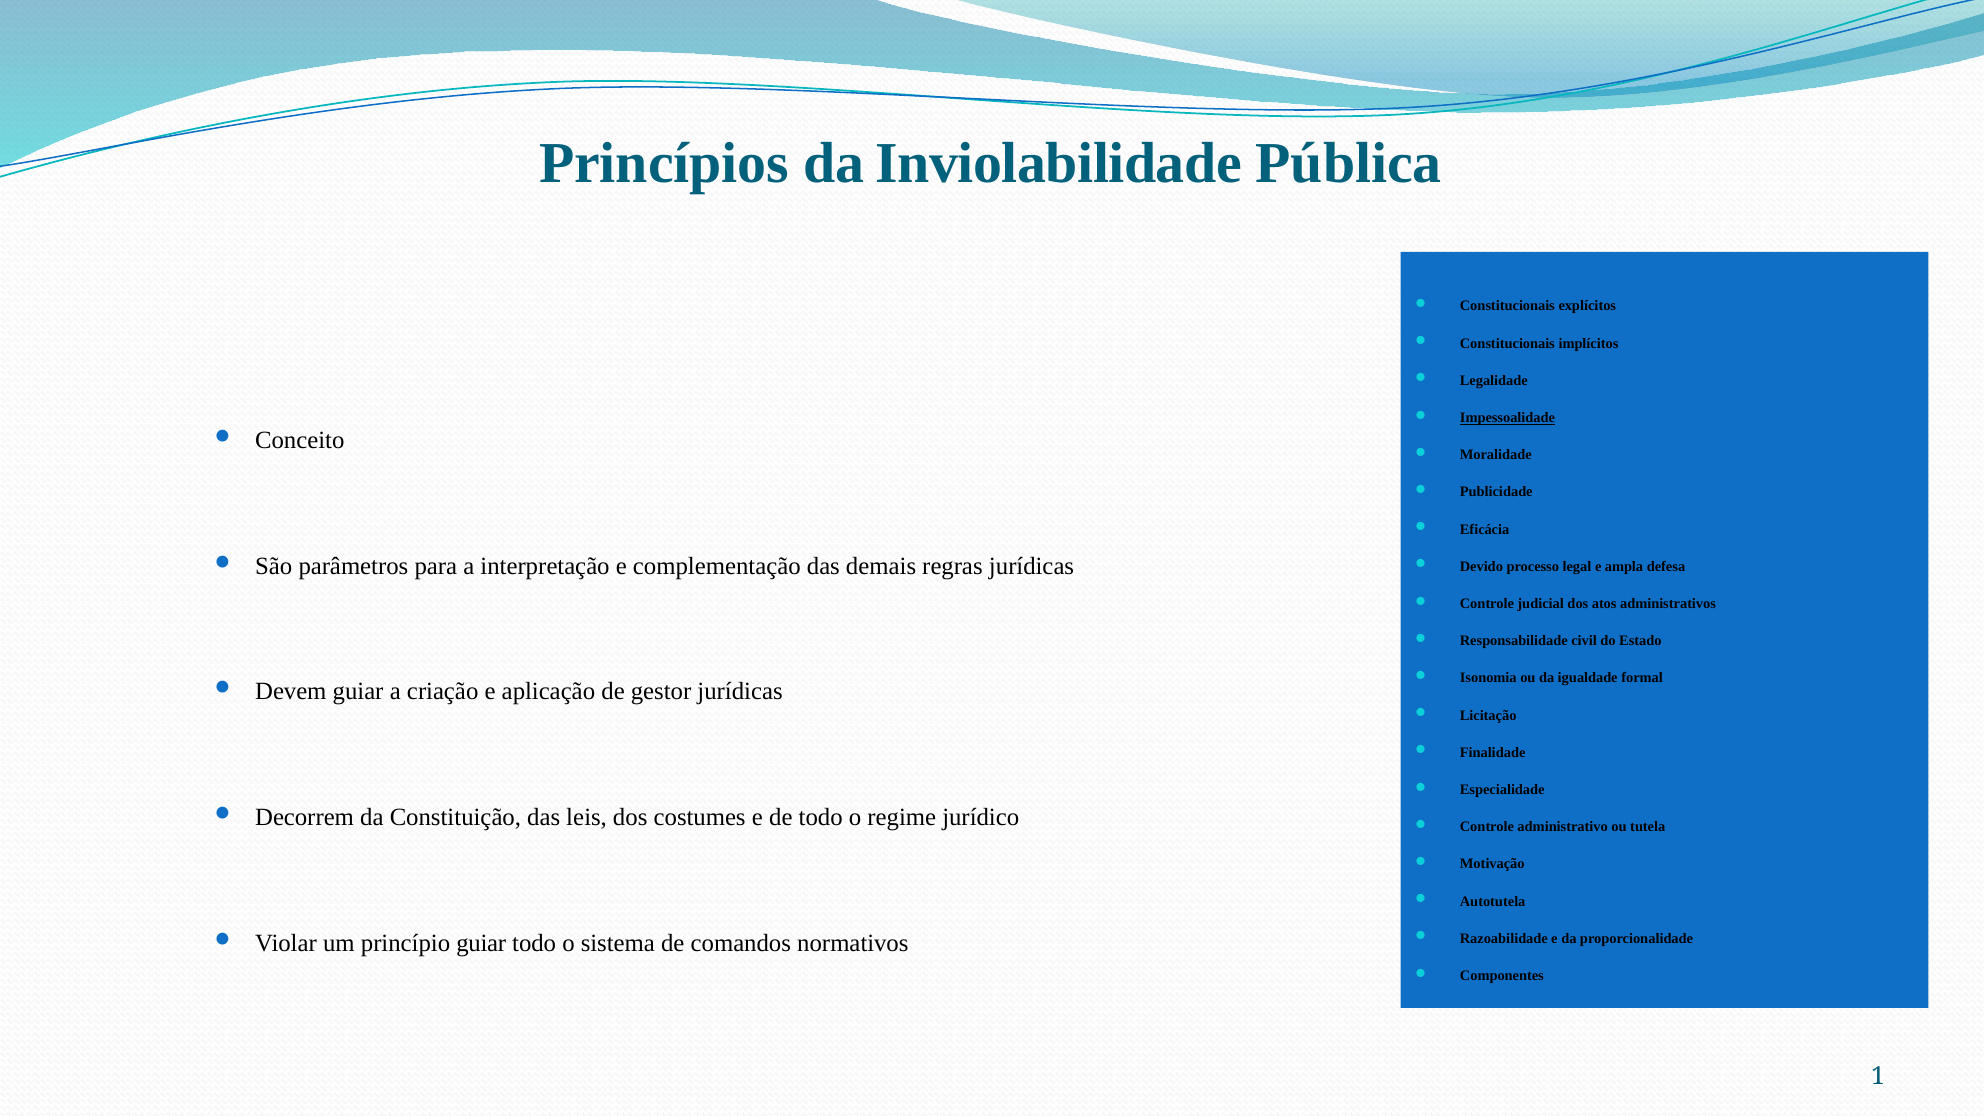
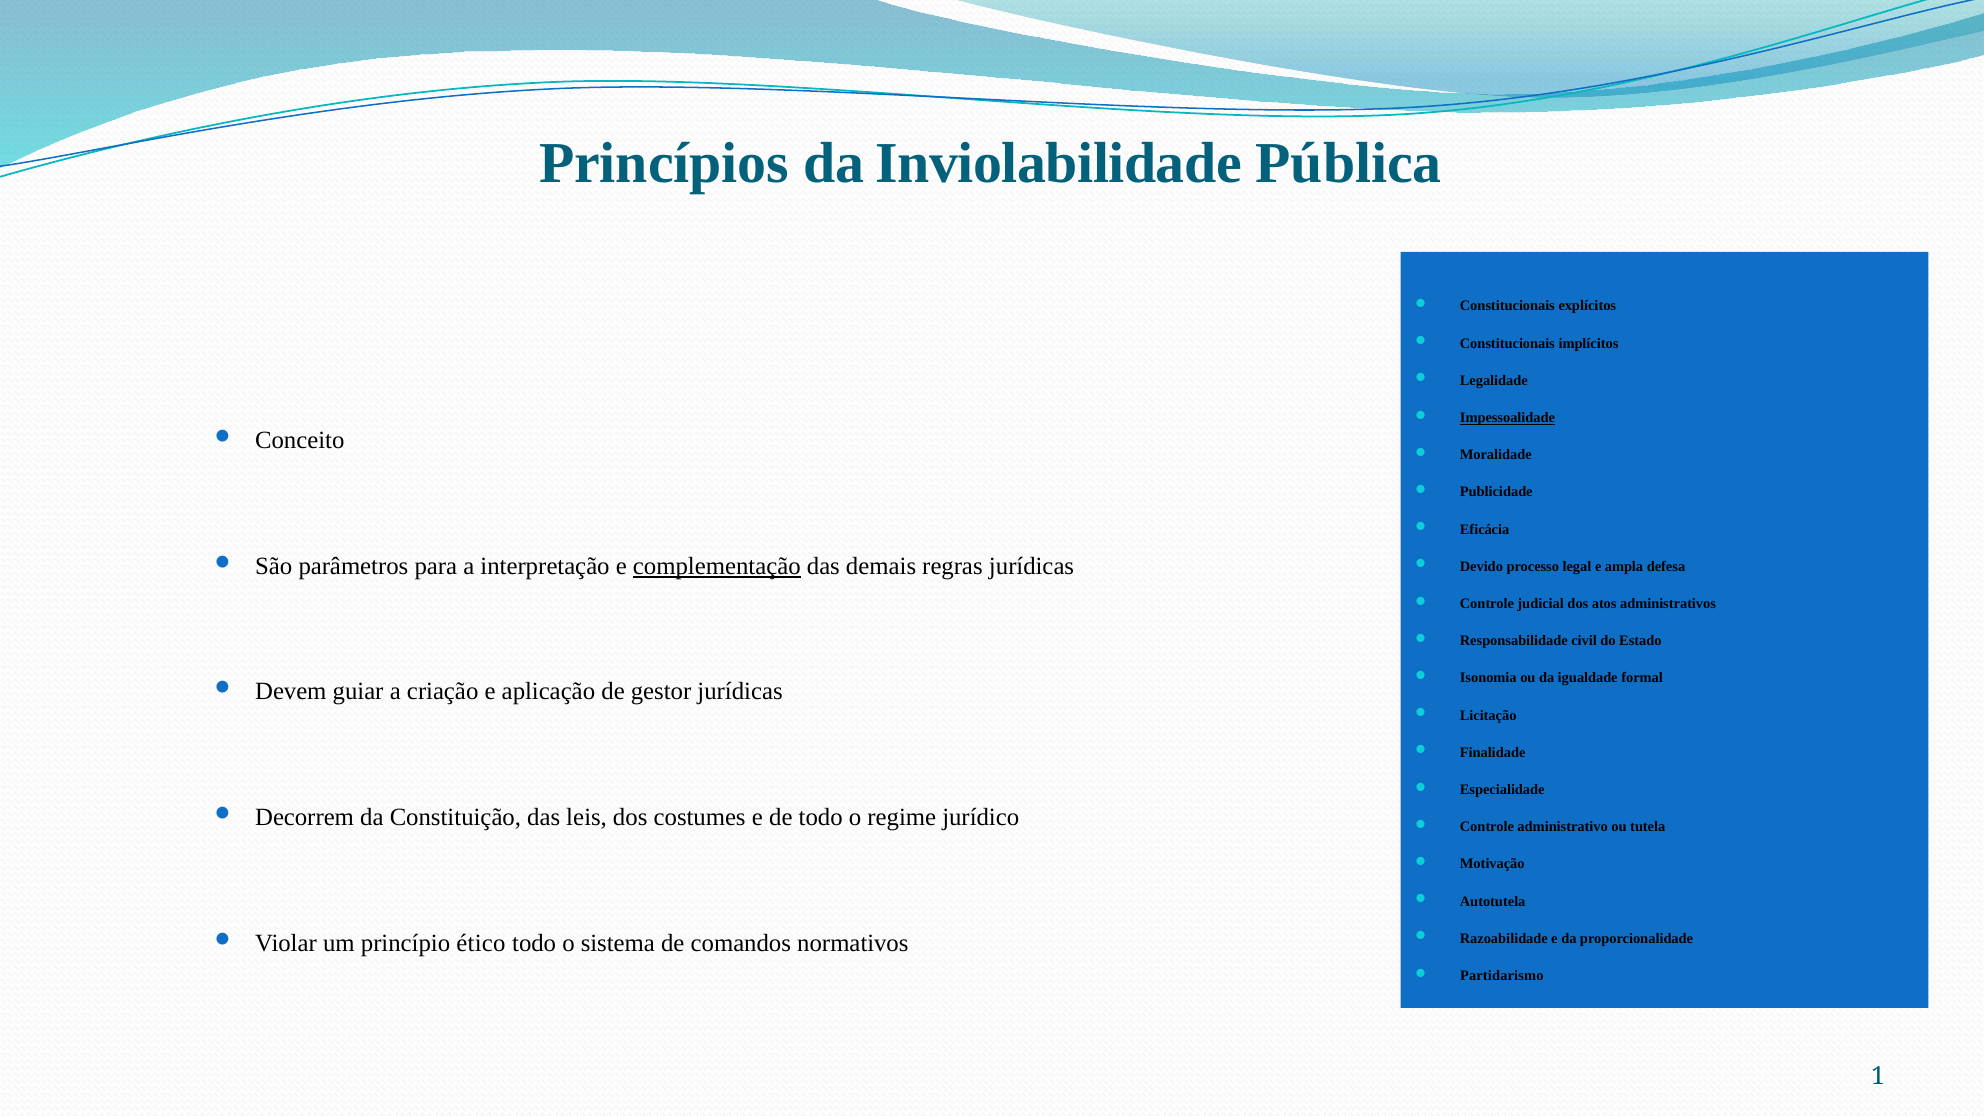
complementação underline: none -> present
princípio guiar: guiar -> ético
Componentes: Componentes -> Partidarismo
